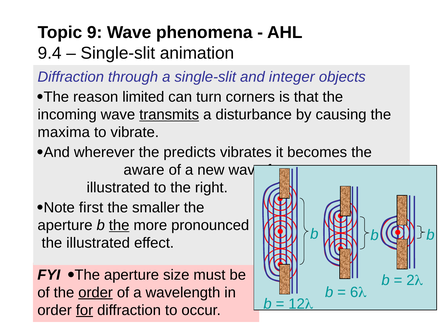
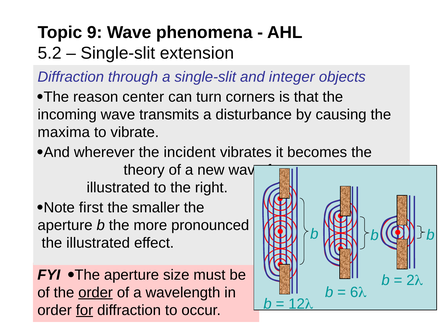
9.4: 9.4 -> 5.2
animation: animation -> extension
limited: limited -> center
transmits underline: present -> none
predicts: predicts -> incident
aware: aware -> theory
the at (119, 226) underline: present -> none
